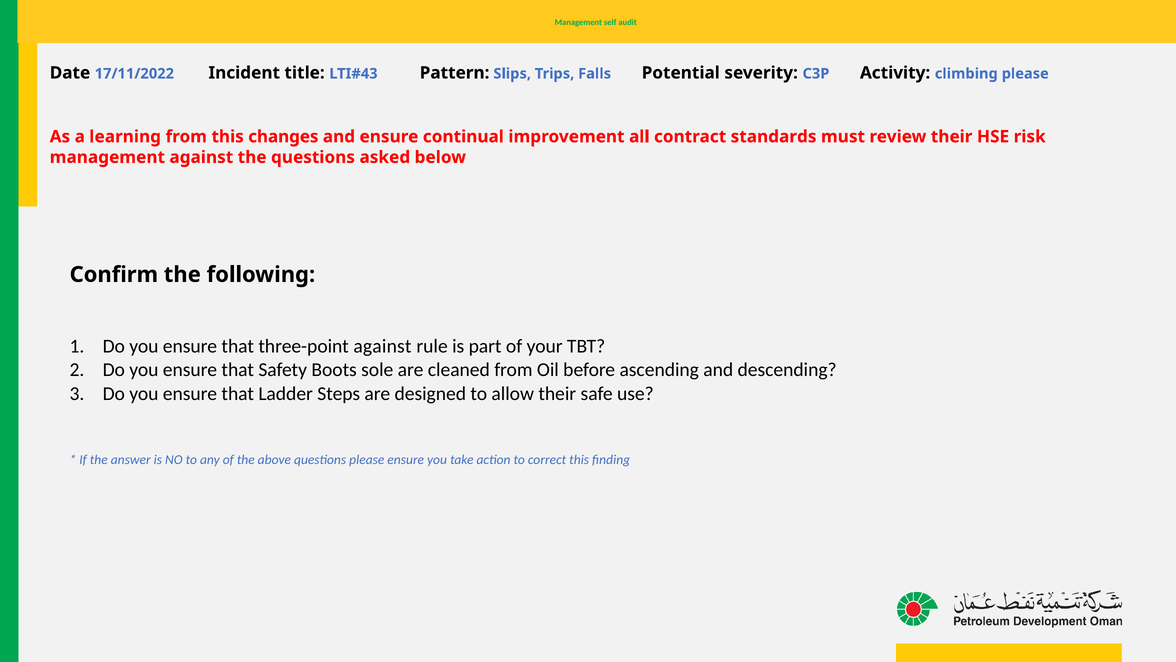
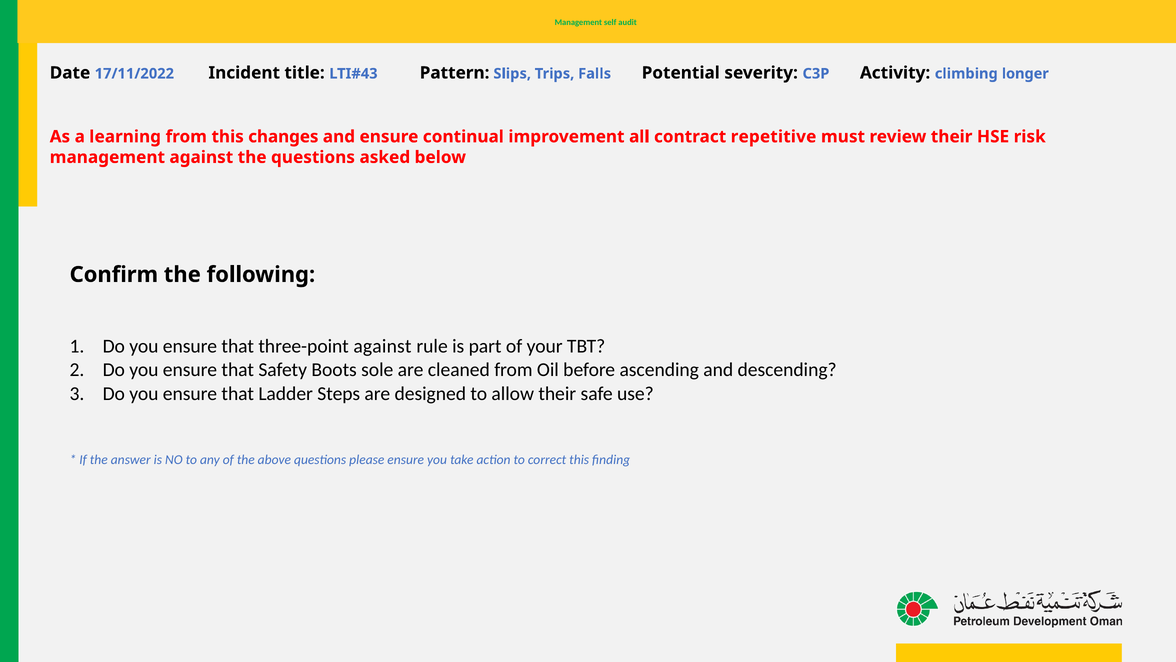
climbing please: please -> longer
standards: standards -> repetitive
